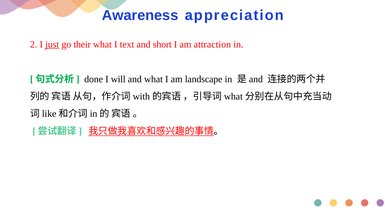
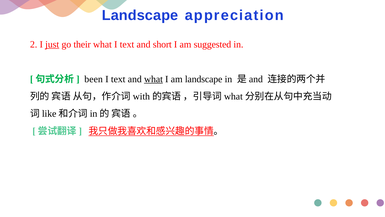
Awareness at (140, 15): Awareness -> Landscape
attraction: attraction -> suggested
done: done -> been
will at (118, 79): will -> text
what at (153, 79) underline: none -> present
